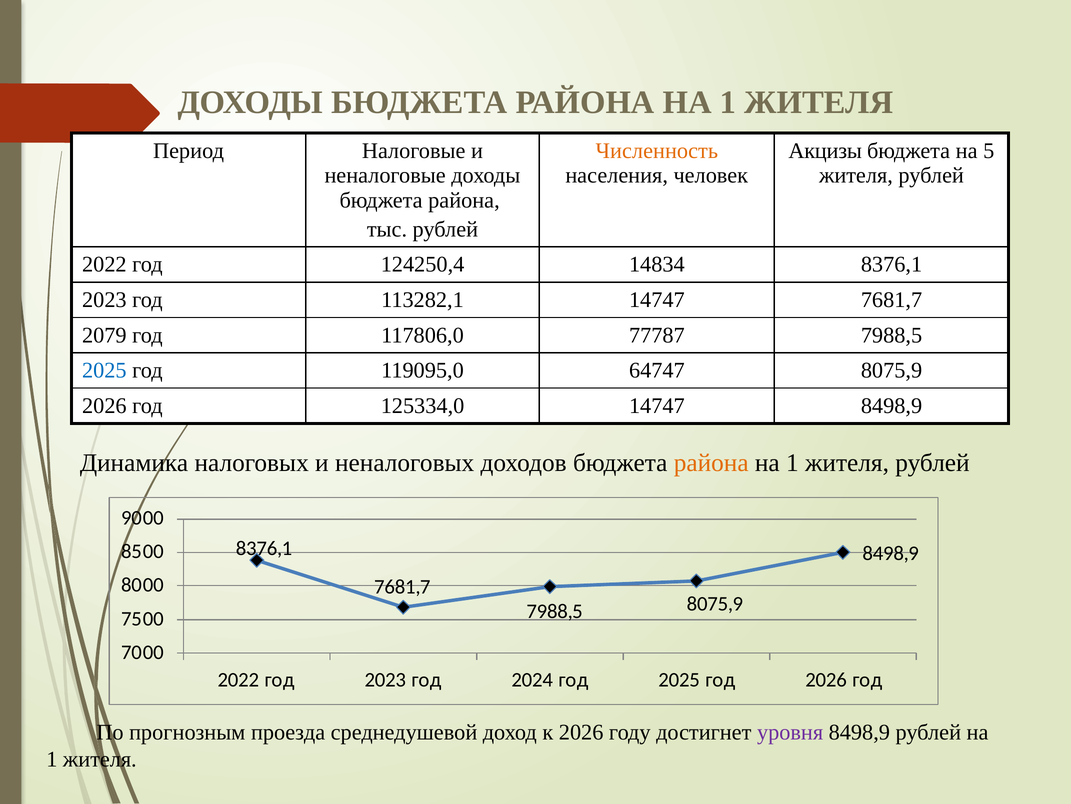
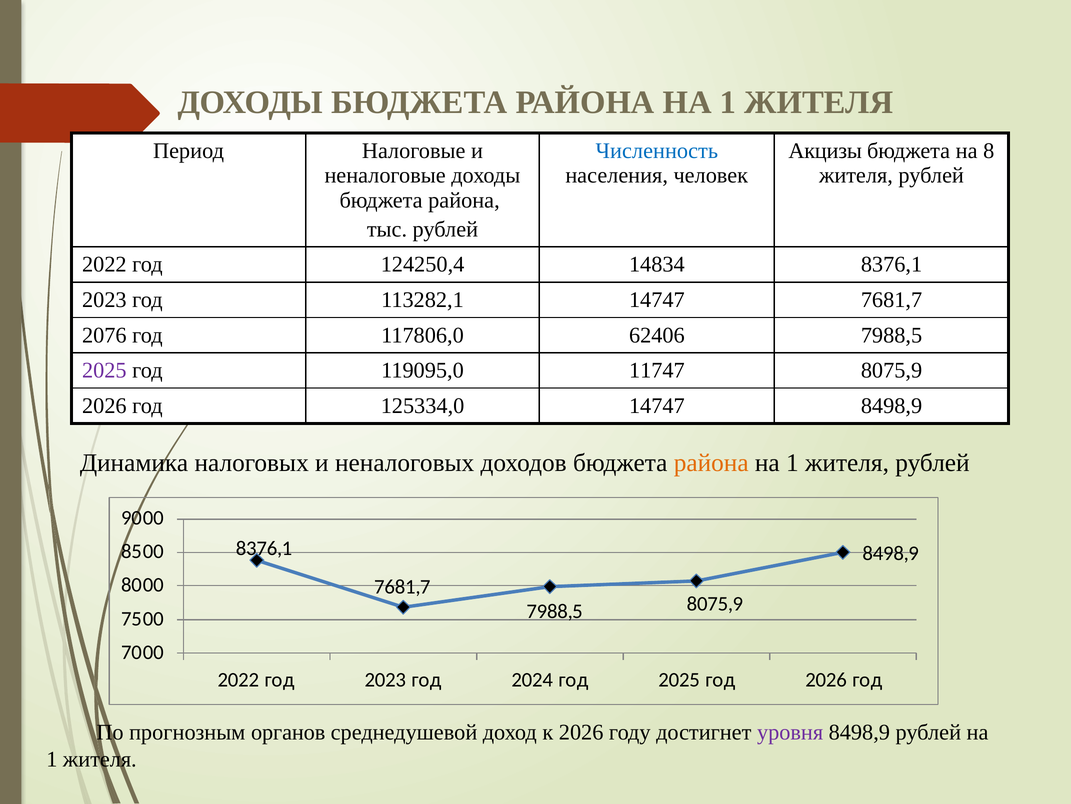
Численность colour: orange -> blue
5: 5 -> 8
2079: 2079 -> 2076
77787: 77787 -> 62406
2025 at (104, 370) colour: blue -> purple
64747: 64747 -> 11747
проезда: проезда -> органов
